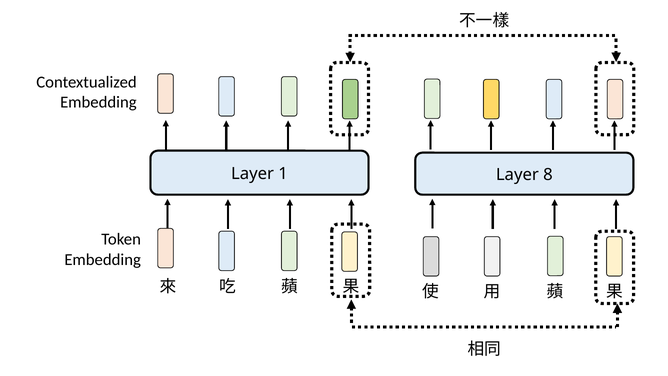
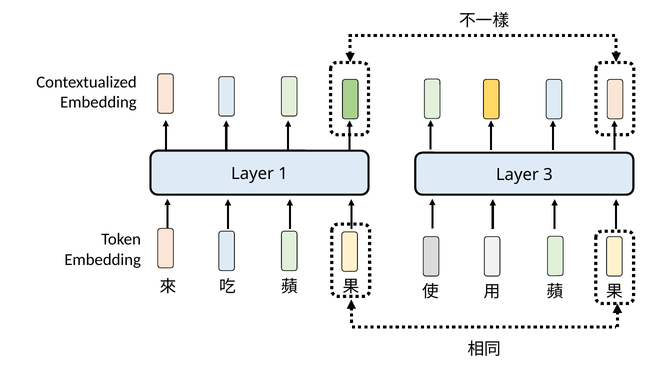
8: 8 -> 3
